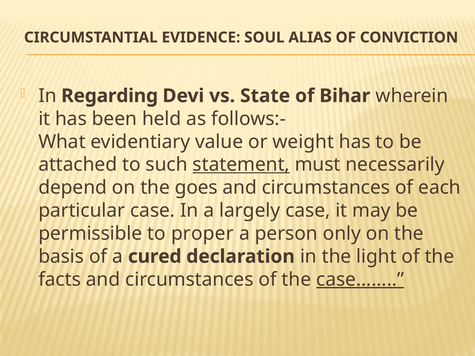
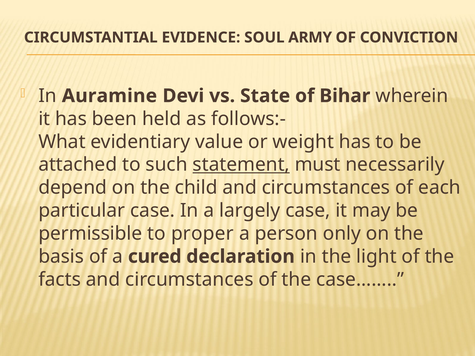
ALIAS: ALIAS -> ARMY
Regarding: Regarding -> Auramine
goes: goes -> child
case at (360, 280) underline: present -> none
